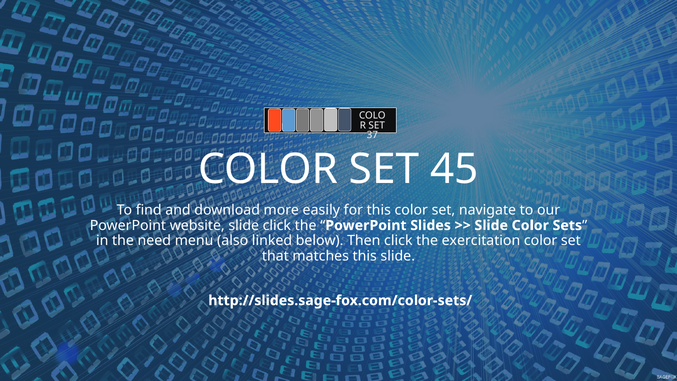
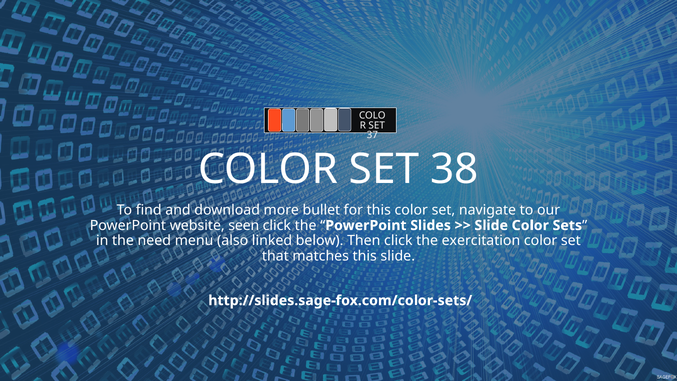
45: 45 -> 38
easily: easily -> bullet
website slide: slide -> seen
